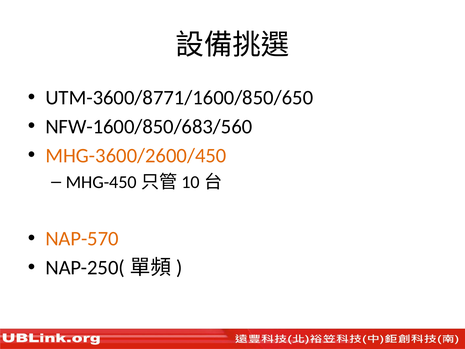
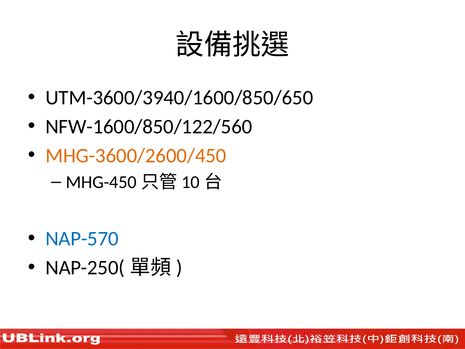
UTM-3600/8771/1600/850/650: UTM-3600/8771/1600/850/650 -> UTM-3600/3940/1600/850/650
NFW-1600/850/683/560: NFW-1600/850/683/560 -> NFW-1600/850/122/560
NAP-570 colour: orange -> blue
